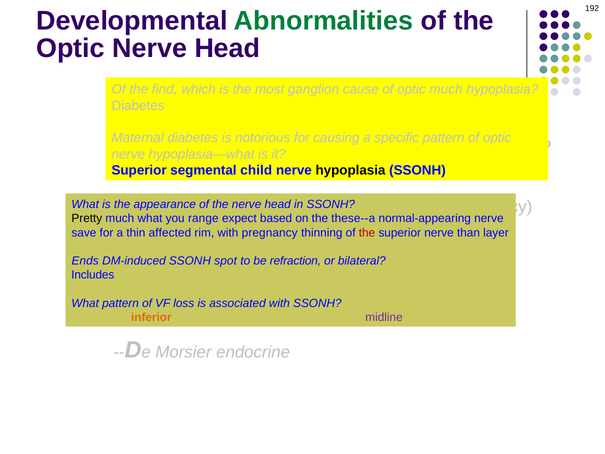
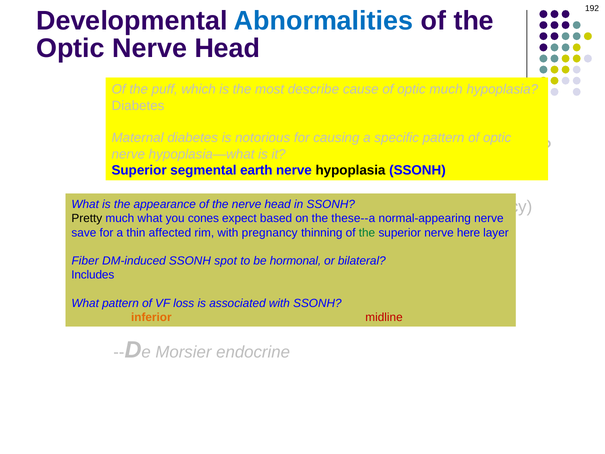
Abnormalities colour: green -> blue
find: find -> puff
ganglion: ganglion -> describe
child: child -> earth
range: range -> cones
the at (367, 232) colour: red -> green
than: than -> here
Ends: Ends -> Fiber
refraction: refraction -> hormonal
midline colour: purple -> red
